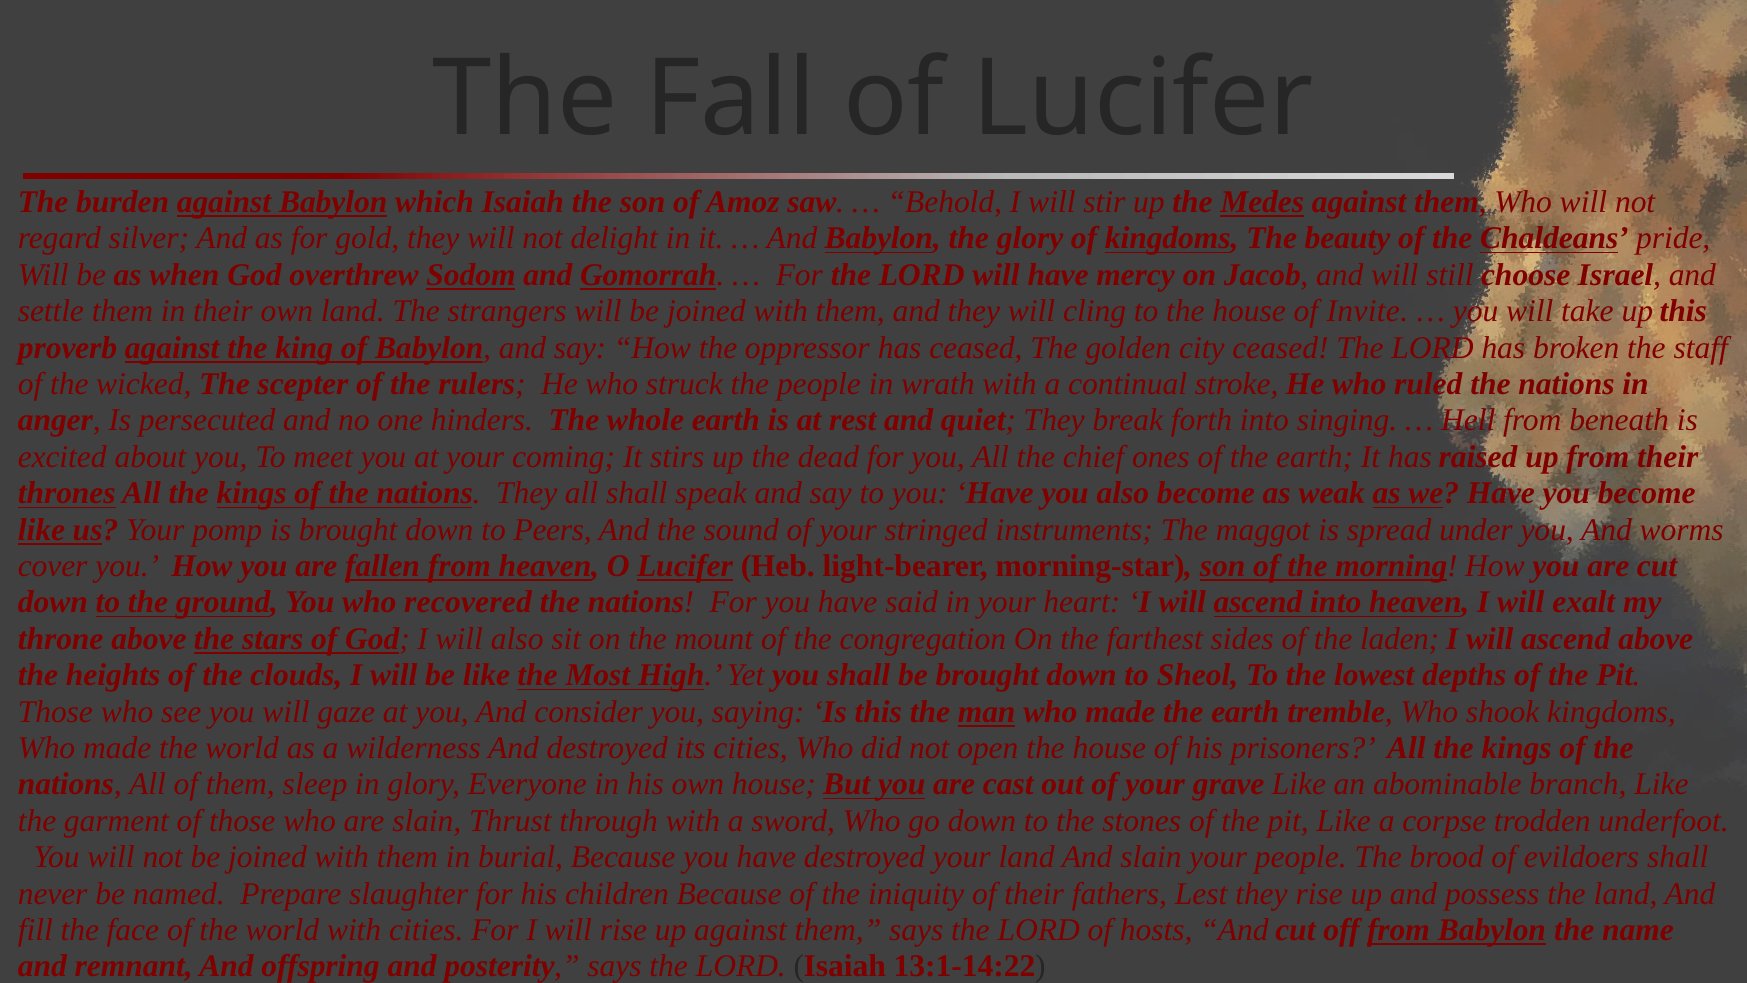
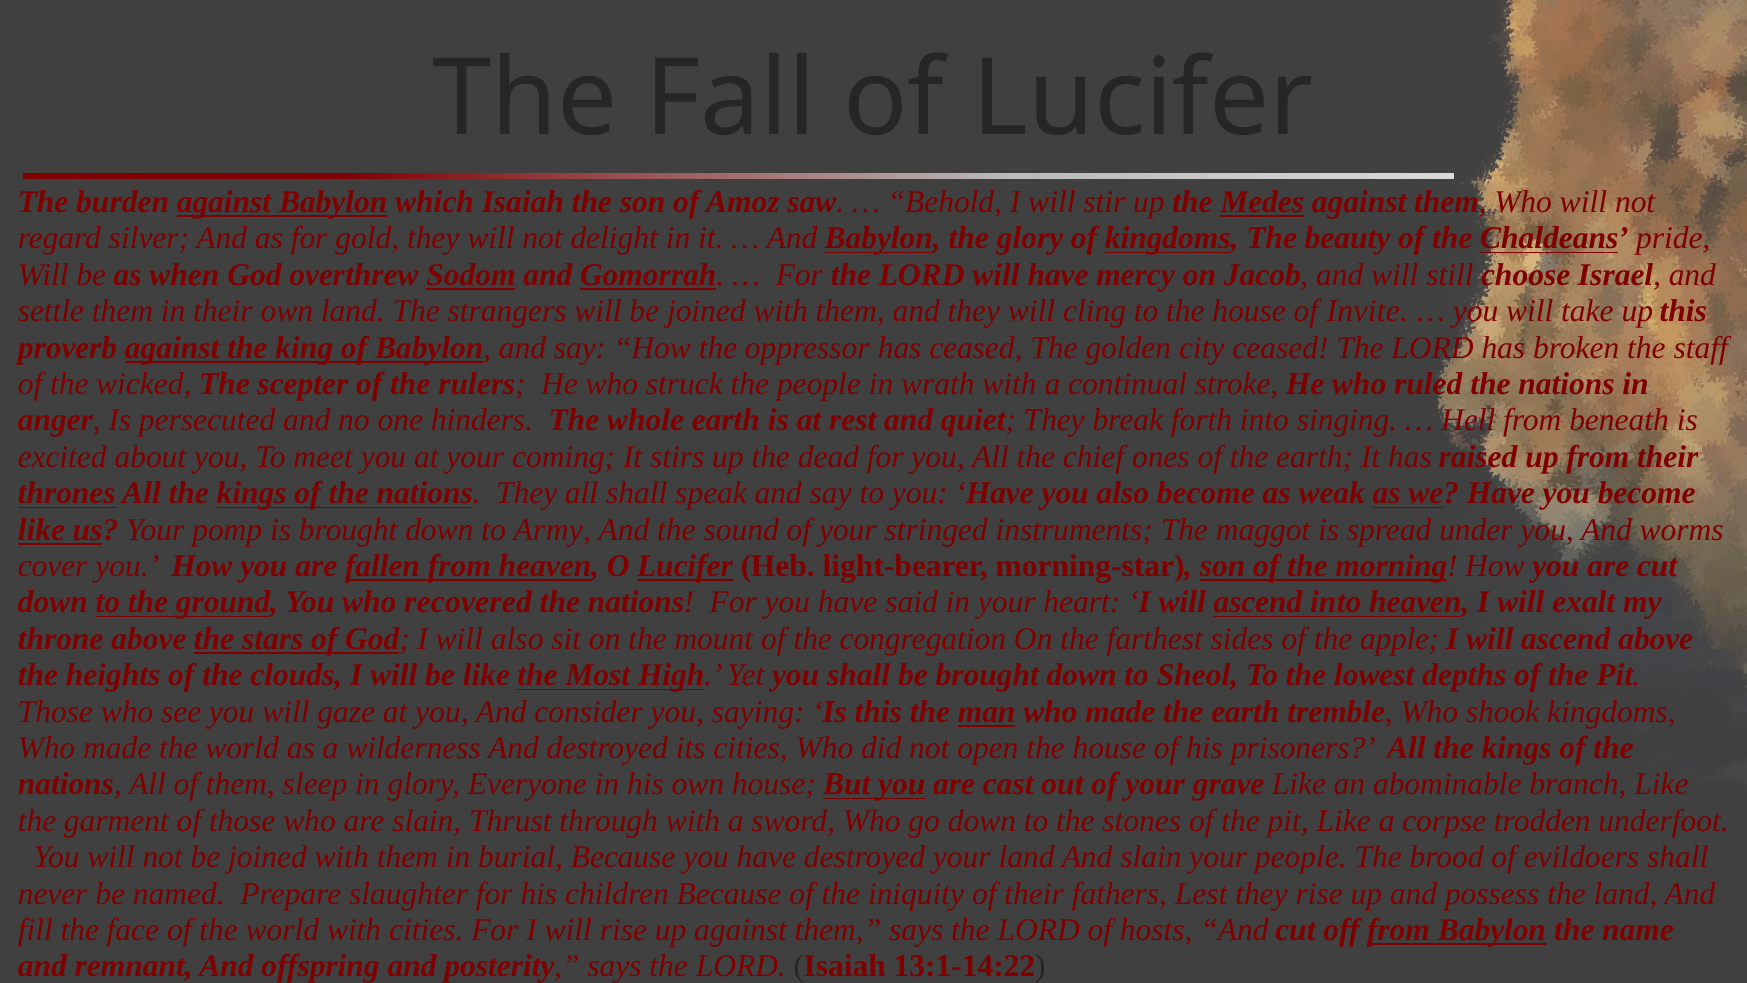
Peers: Peers -> Army
laden: laden -> apple
